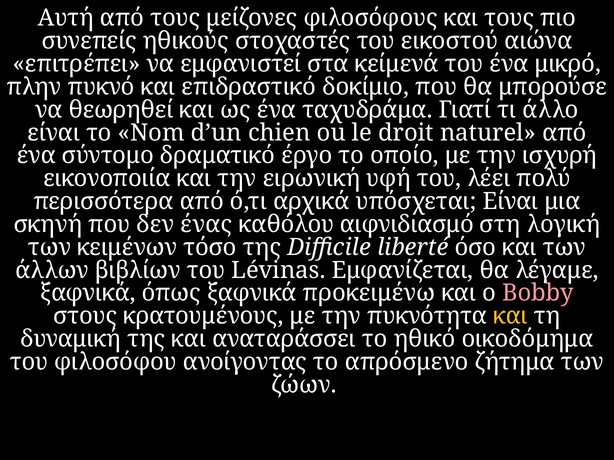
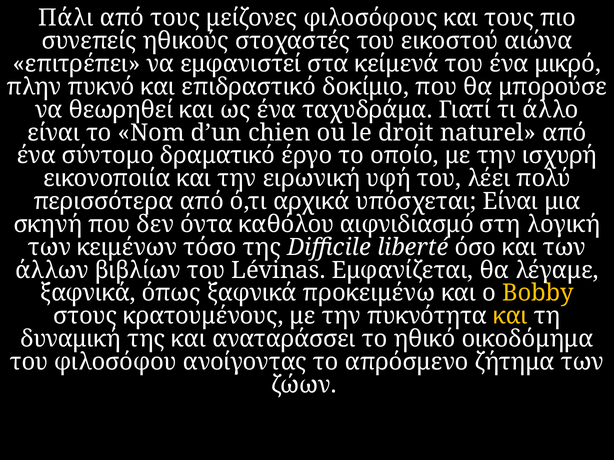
Αυτή: Αυτή -> Πάλι
ένας: ένας -> όντα
Bobby colour: pink -> yellow
